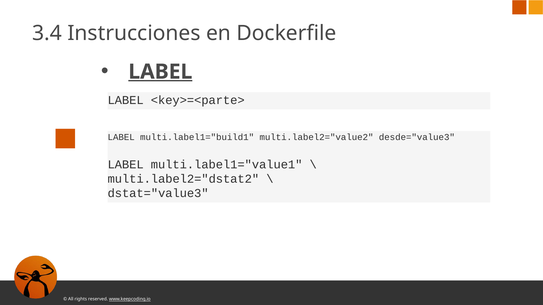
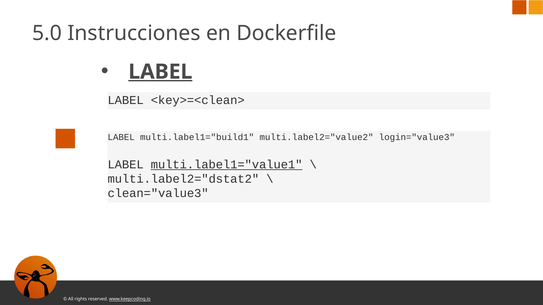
3.4: 3.4 -> 5.0
<key>=<parte>: <key>=<parte> -> <key>=<clean>
desde="value3: desde="value3 -> login="value3
multi.label1="value1 underline: none -> present
dstat="value3: dstat="value3 -> clean="value3
